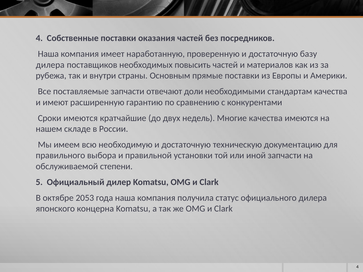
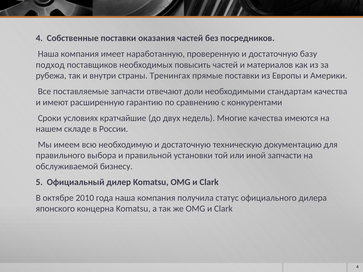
дилера at (50, 65): дилера -> подход
Основным: Основным -> Тренингах
Сроки имеются: имеются -> условиях
степени: степени -> бизнесу
2053: 2053 -> 2010
